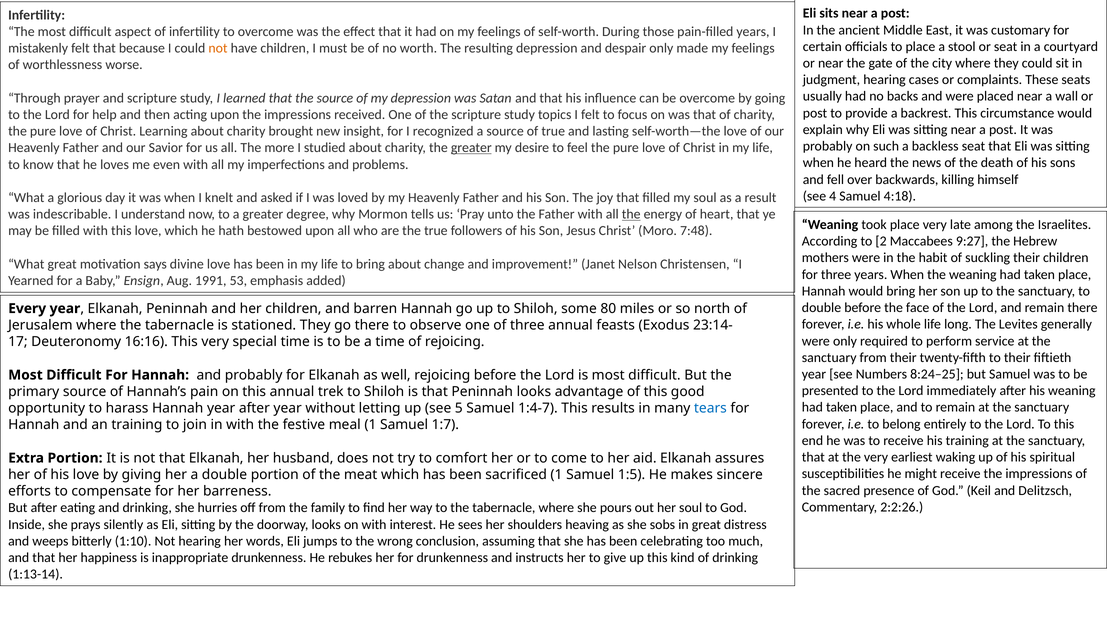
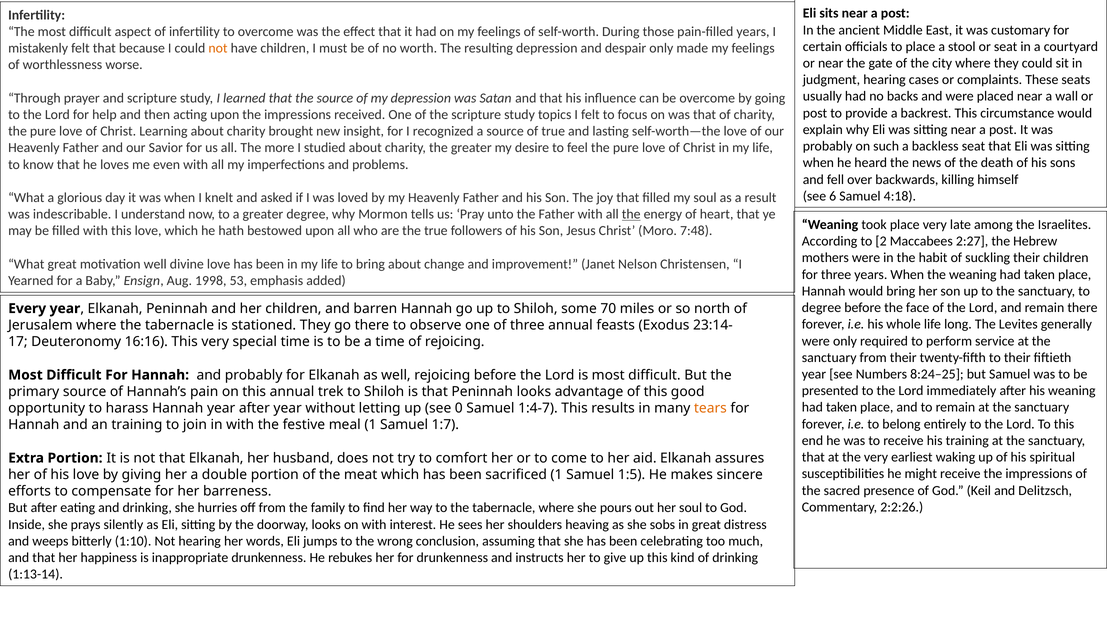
greater at (471, 148) underline: present -> none
4: 4 -> 6
9:27: 9:27 -> 2:27
motivation says: says -> well
1991: 1991 -> 1998
double at (821, 308): double -> degree
80: 80 -> 70
5: 5 -> 0
tears colour: blue -> orange
